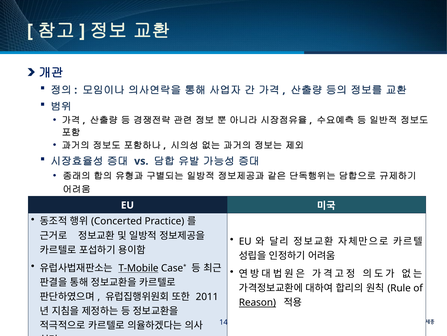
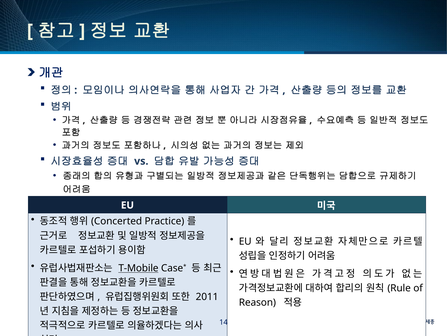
Reason underline: present -> none
